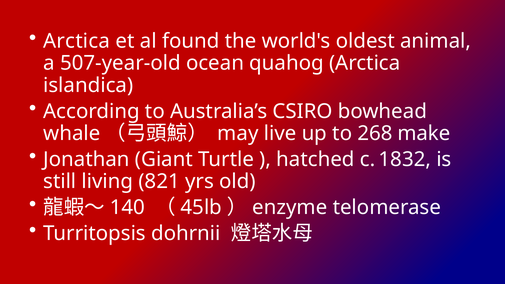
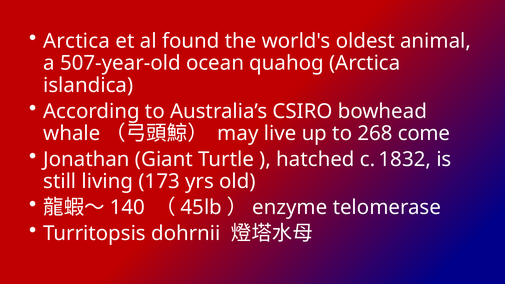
make: make -> come
821: 821 -> 173
